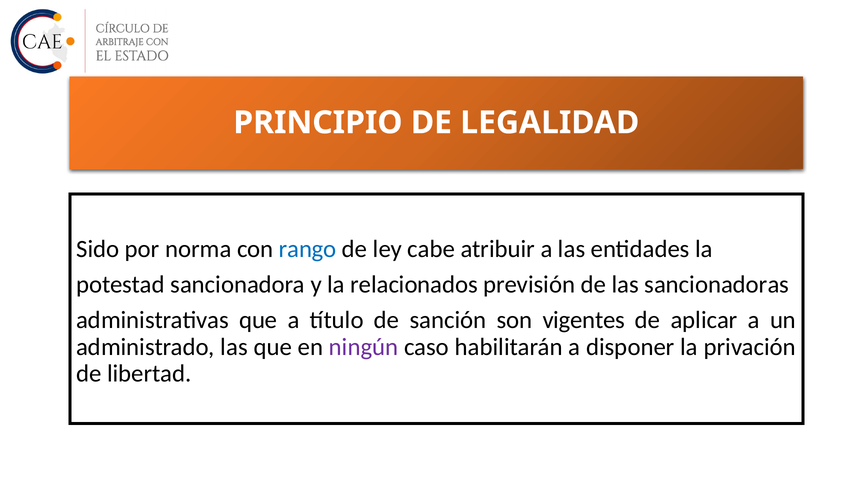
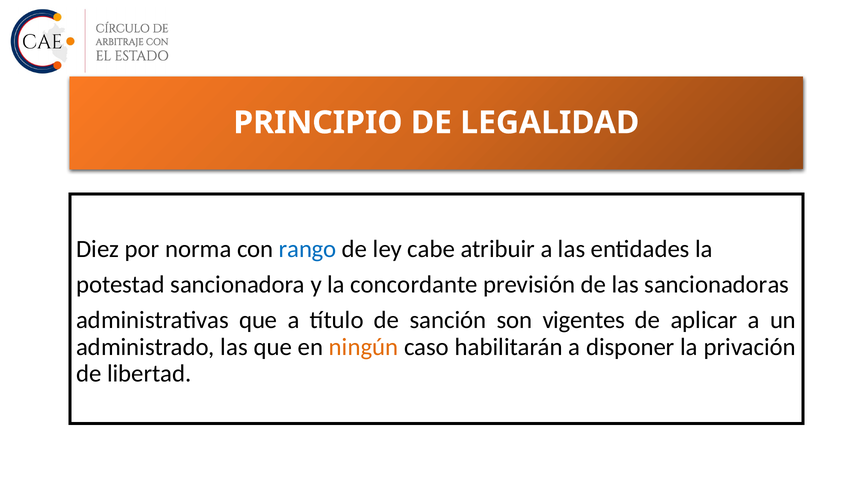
Sido: Sido -> Diez
relacionados: relacionados -> concordante
ningún colour: purple -> orange
